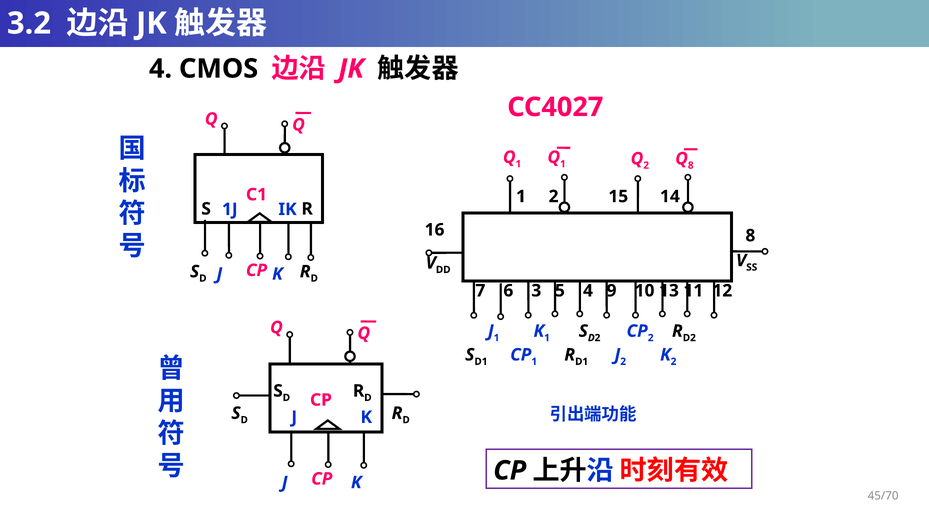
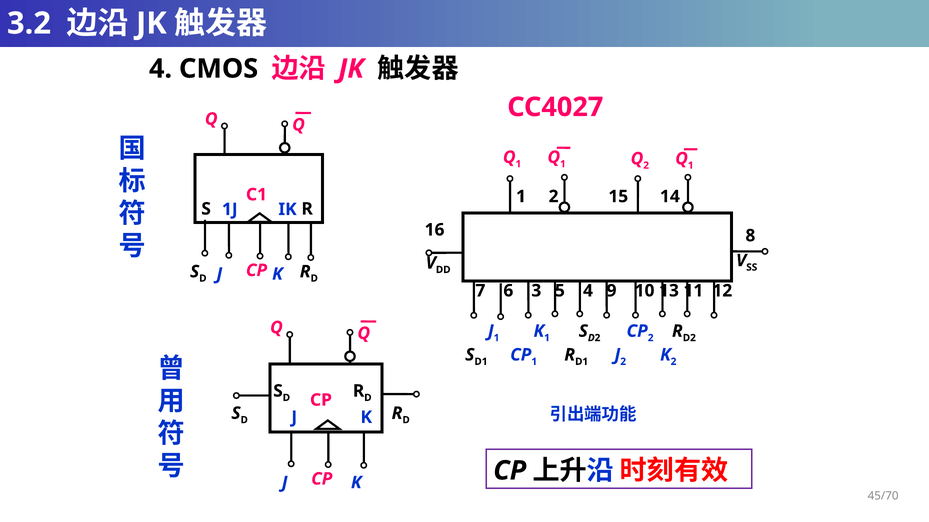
2 Q 8: 8 -> 1
